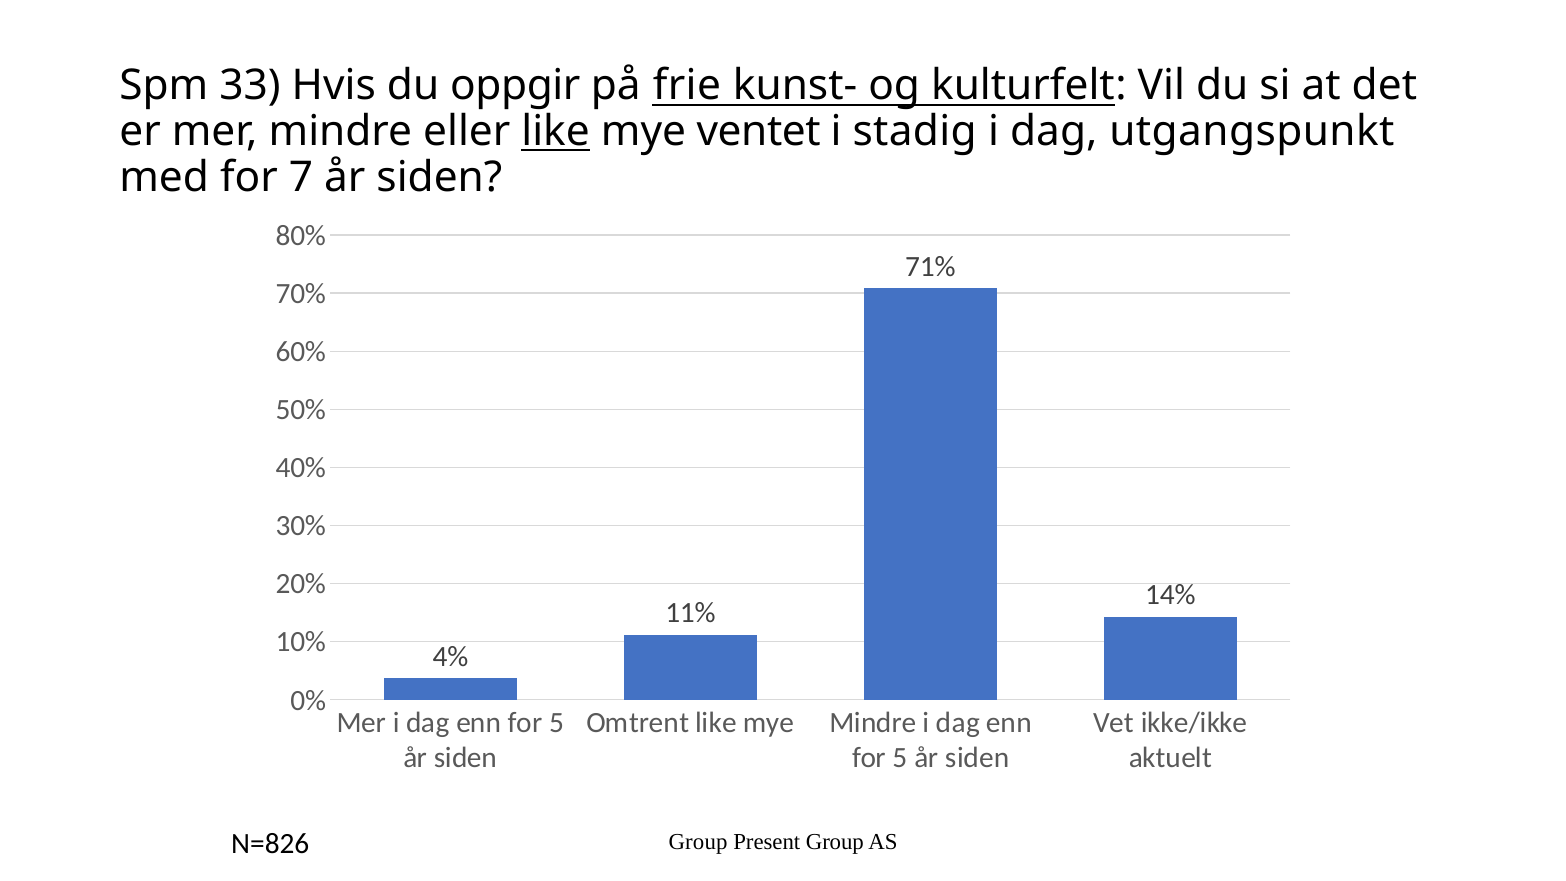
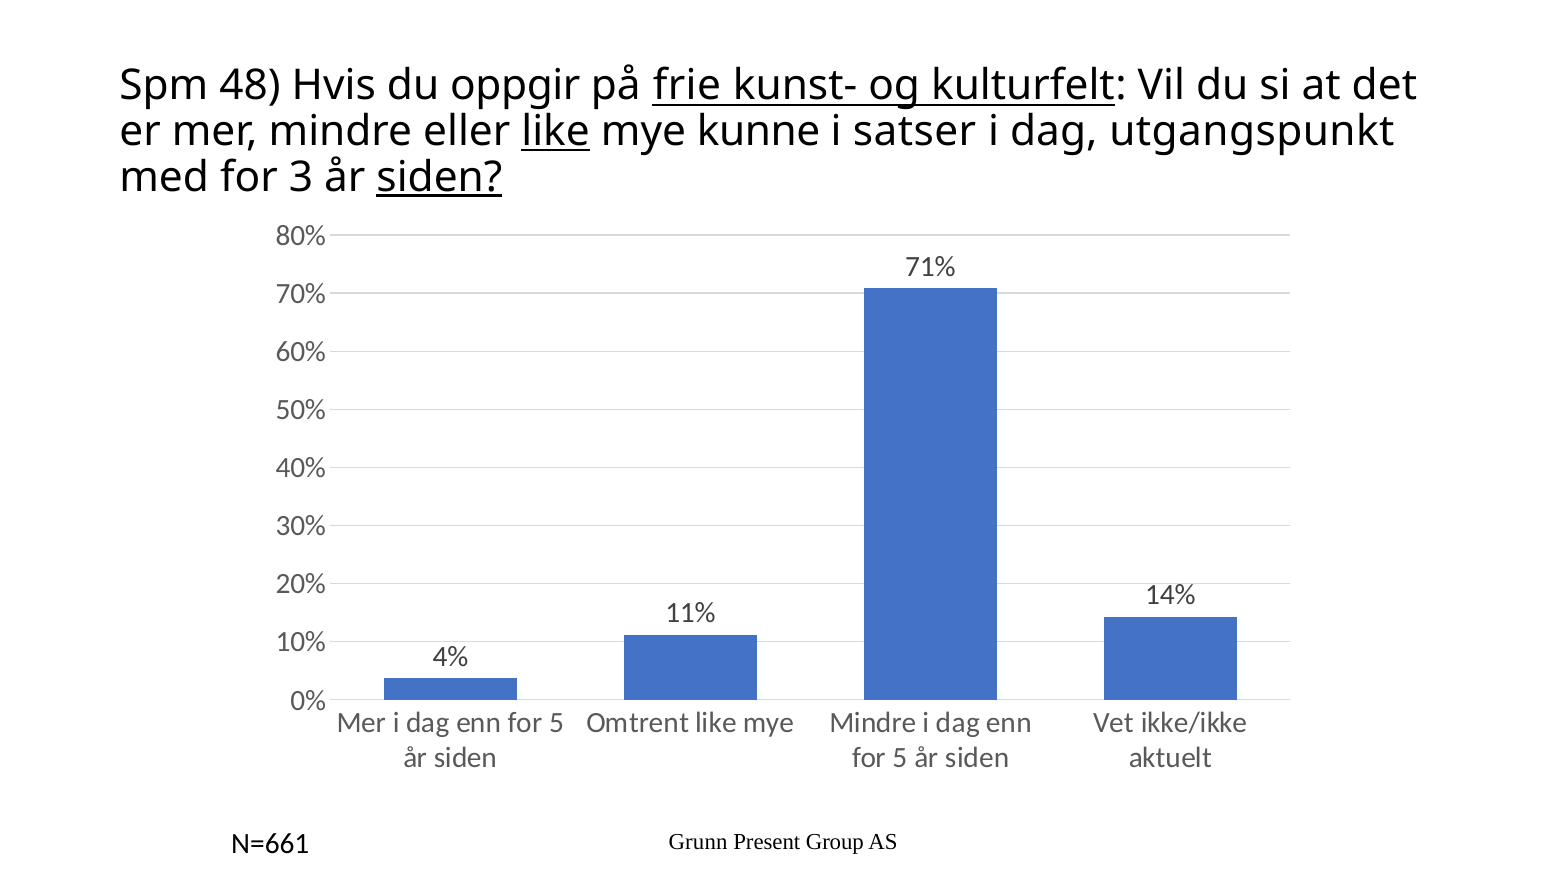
33: 33 -> 48
ventet: ventet -> kunne
stadig: stadig -> satser
7: 7 -> 3
siden at (439, 177) underline: none -> present
Group at (698, 841): Group -> Grunn
N=826: N=826 -> N=661
